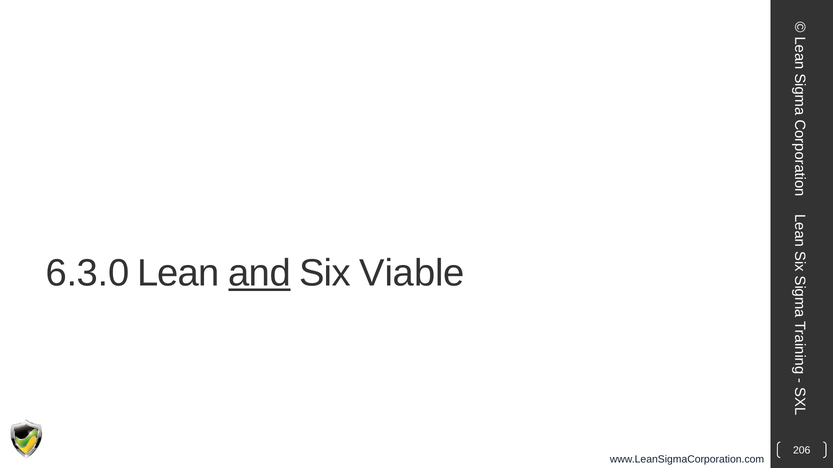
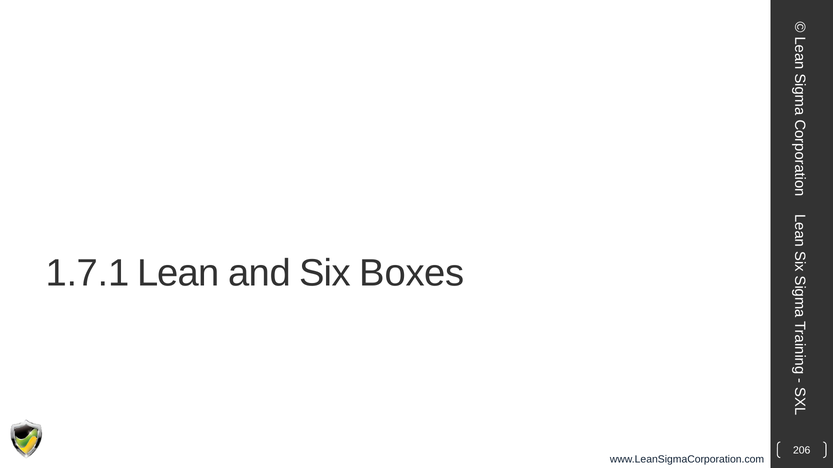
6.3.0: 6.3.0 -> 1.7.1
and underline: present -> none
Viable: Viable -> Boxes
